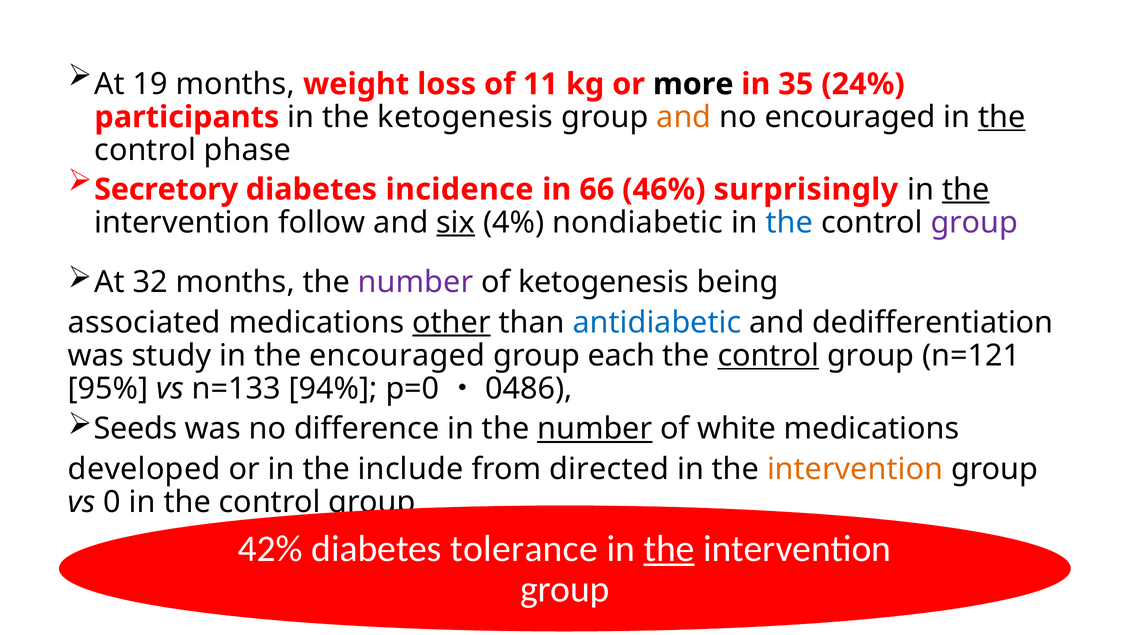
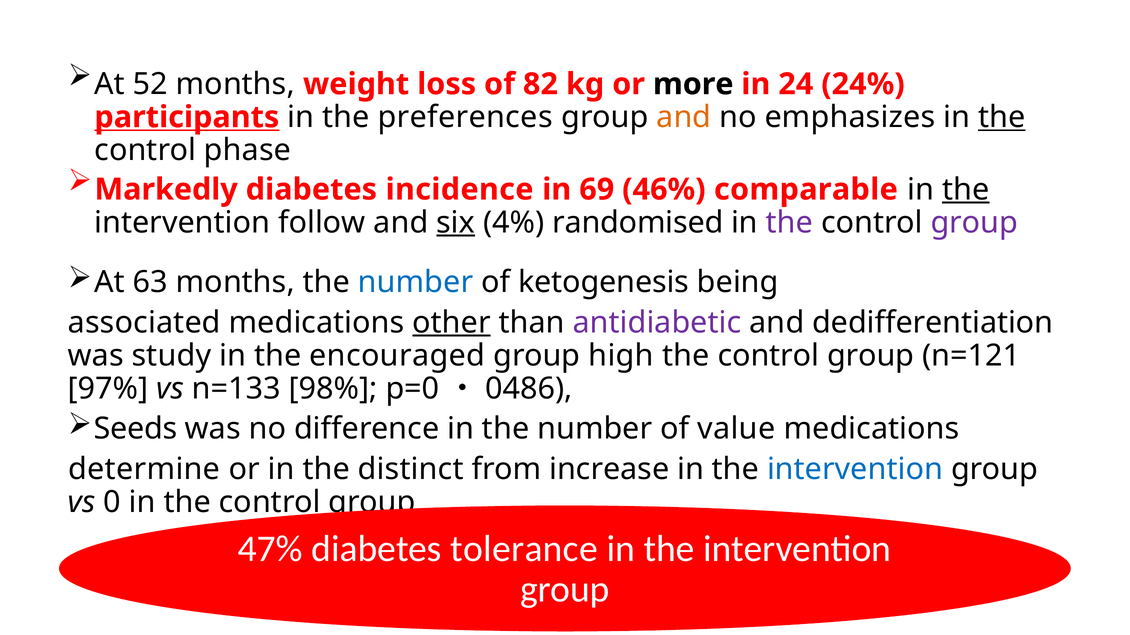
19: 19 -> 52
11: 11 -> 82
35: 35 -> 24
participants underline: none -> present
the ketogenesis: ketogenesis -> preferences
no encouraged: encouraged -> emphasizes
Secretory: Secretory -> Markedly
66: 66 -> 69
surprisingly: surprisingly -> comparable
nondiabetic: nondiabetic -> randomised
the at (790, 223) colour: blue -> purple
32: 32 -> 63
number at (416, 283) colour: purple -> blue
antidiabetic colour: blue -> purple
each: each -> high
control at (768, 356) underline: present -> none
95%: 95% -> 97%
94%: 94% -> 98%
number at (595, 429) underline: present -> none
white: white -> value
developed: developed -> determine
include: include -> distinct
directed: directed -> increase
intervention at (855, 469) colour: orange -> blue
42%: 42% -> 47%
the at (669, 549) underline: present -> none
